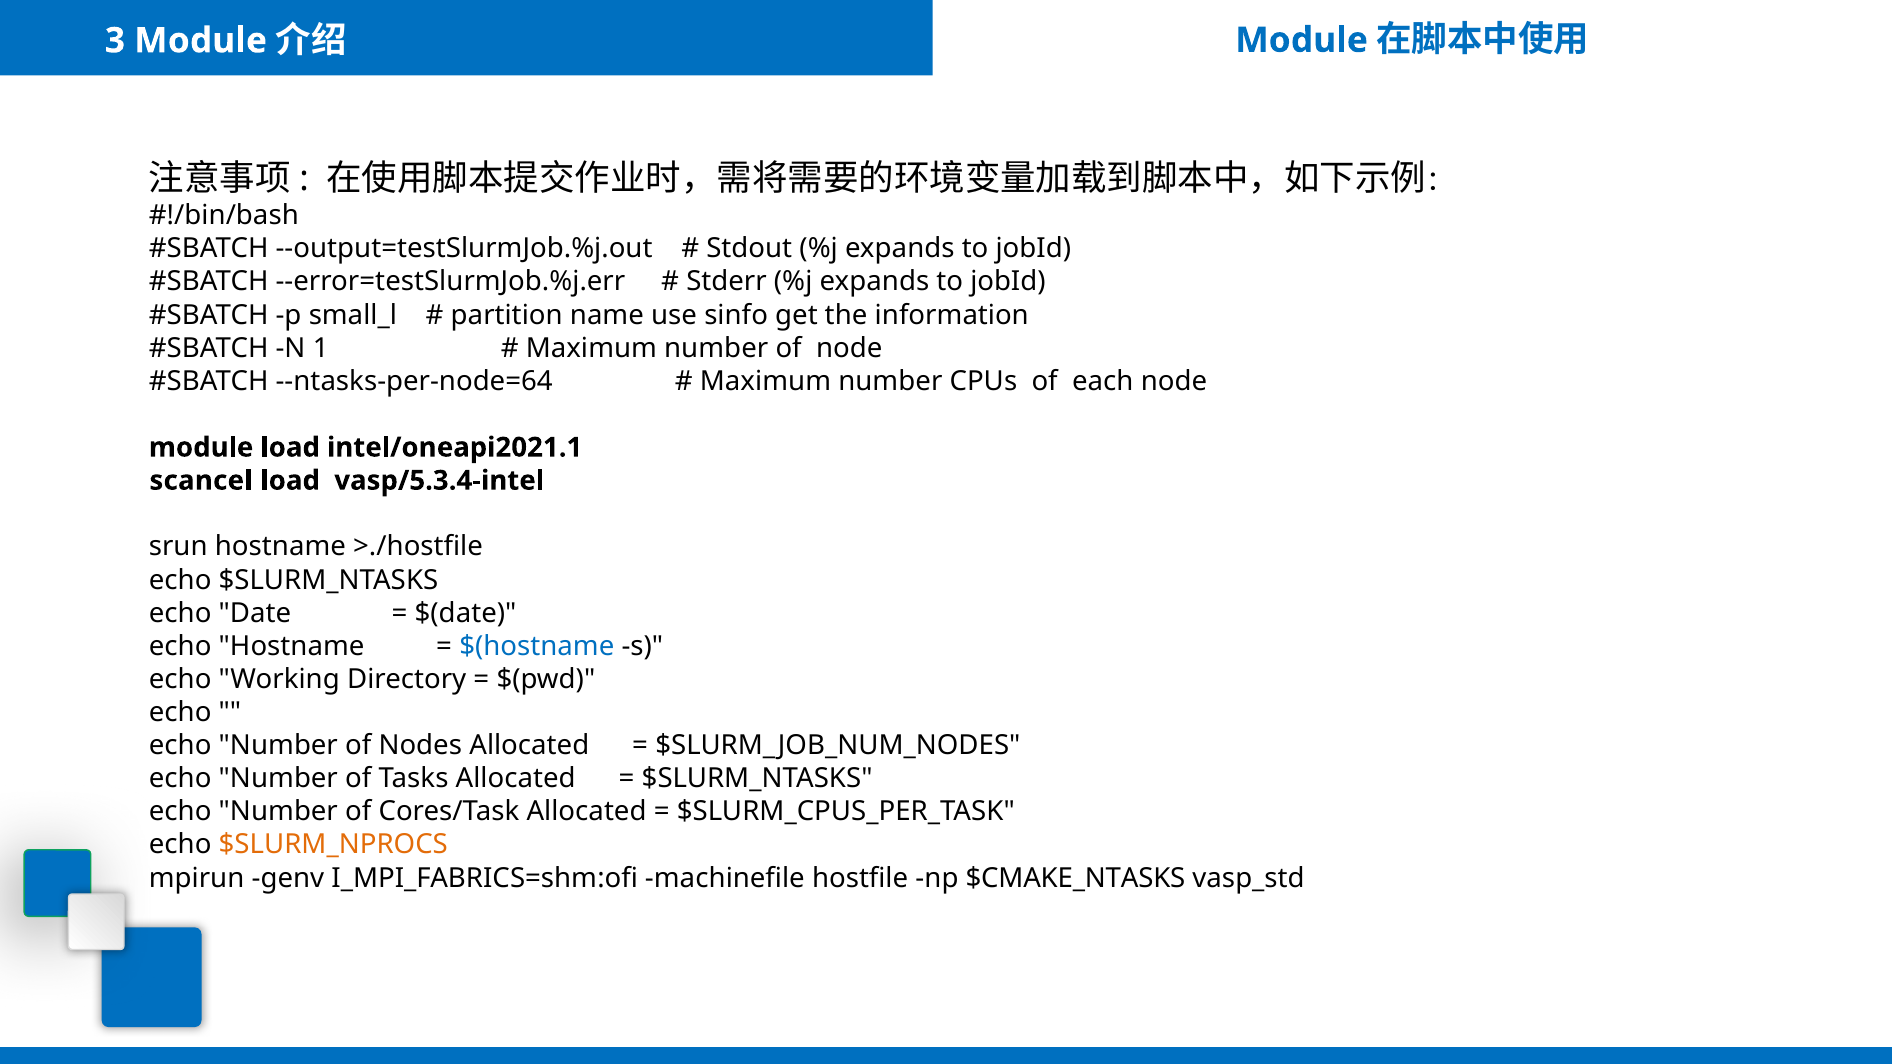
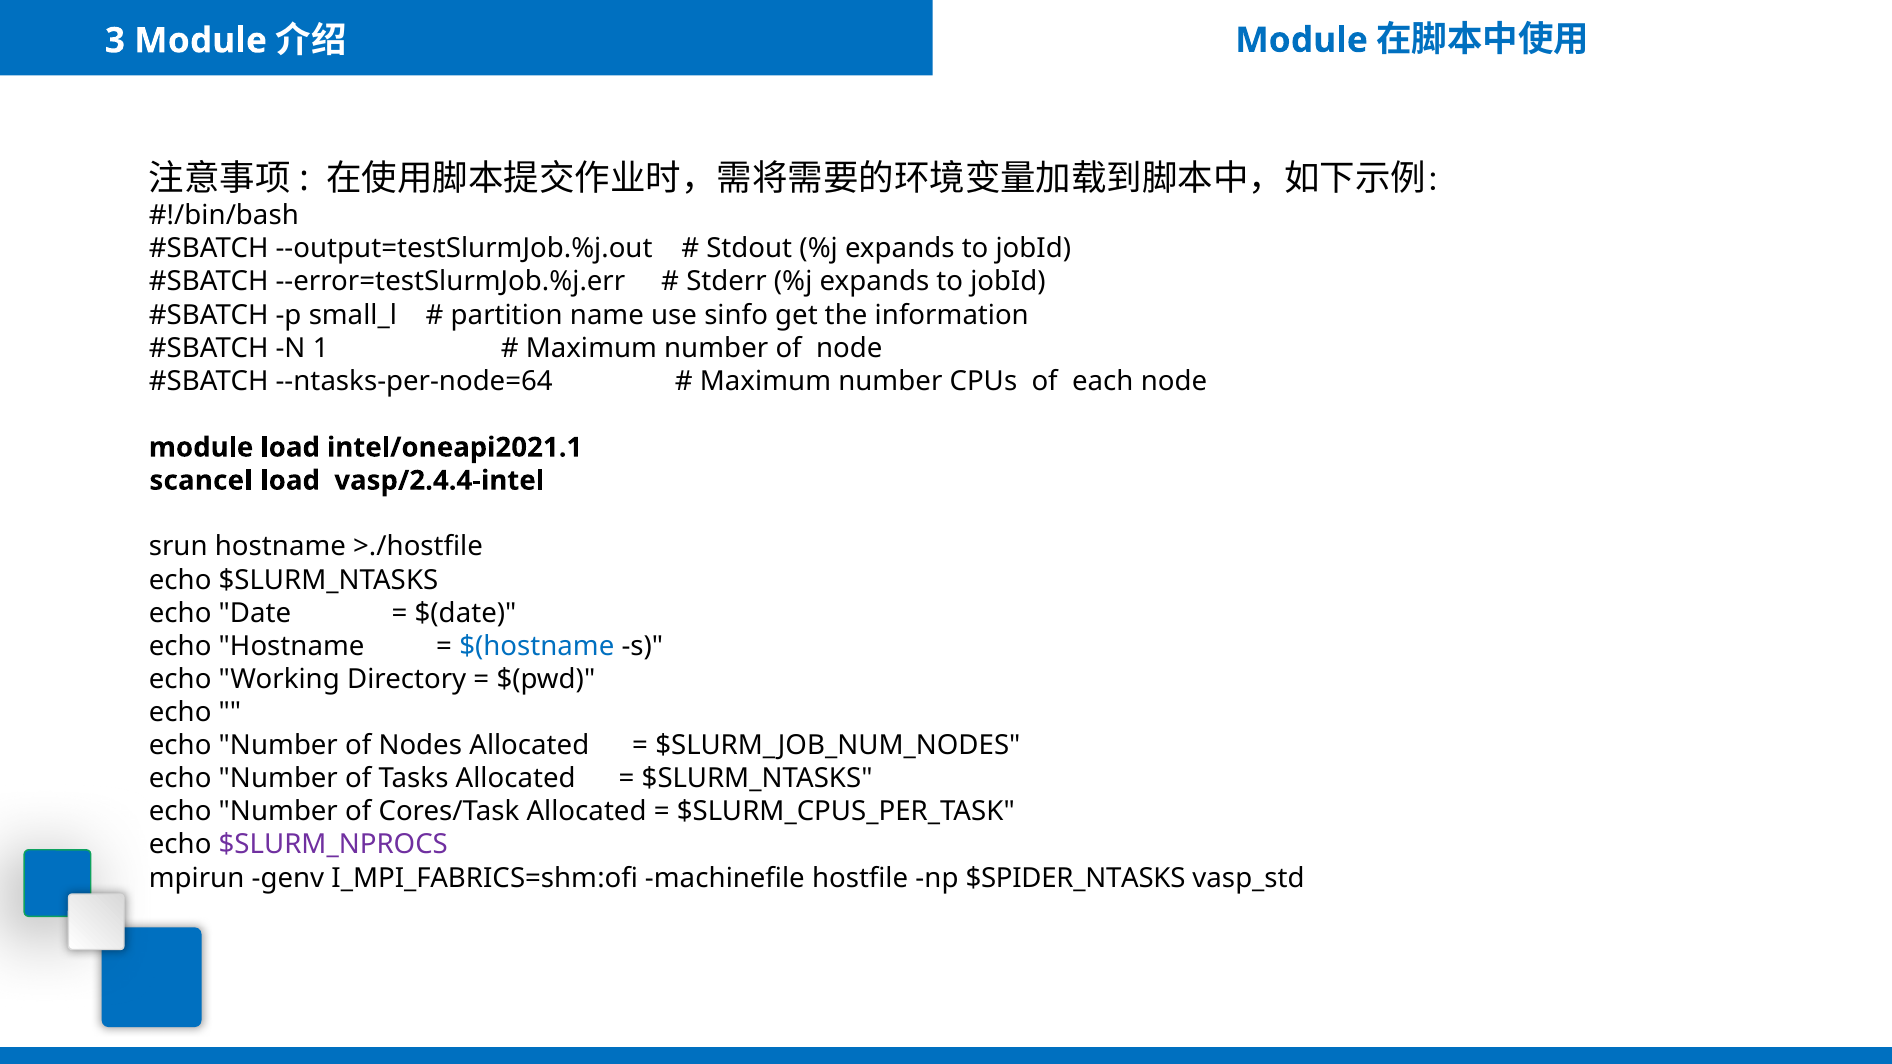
vasp/5.3.4-intel: vasp/5.3.4-intel -> vasp/2.4.4-intel
$SLURM_NPROCS colour: orange -> purple
$CMAKE_NTASKS: $CMAKE_NTASKS -> $SPIDER_NTASKS
